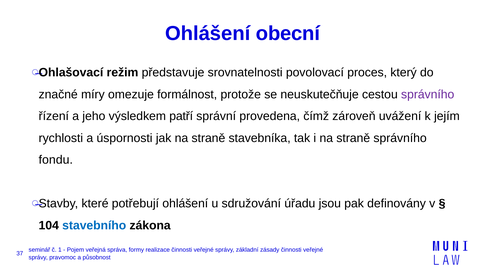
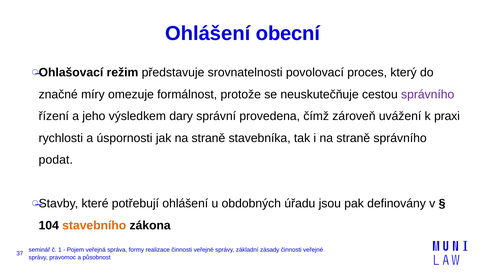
patří: patří -> dary
jejím: jejím -> praxi
fondu: fondu -> podat
sdružování: sdružování -> obdobných
stavebního colour: blue -> orange
